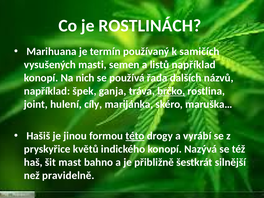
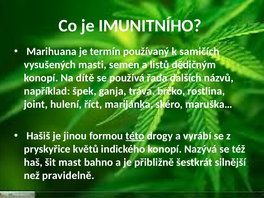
ROSTLINÁCH: ROSTLINÁCH -> IMUNITNÍHO
listů například: například -> dědičným
nich: nich -> dítě
brčko underline: present -> none
cíly: cíly -> říct
